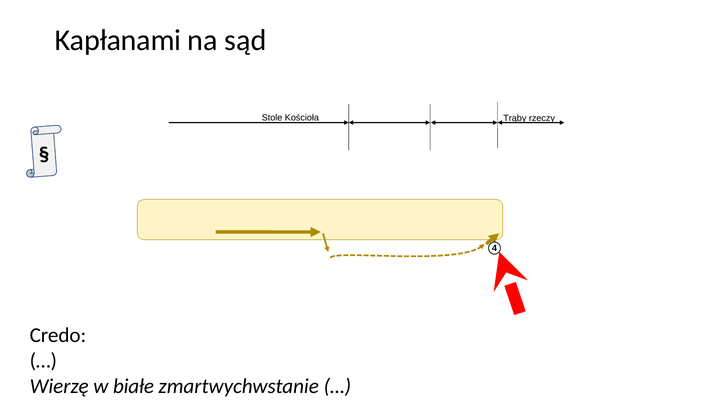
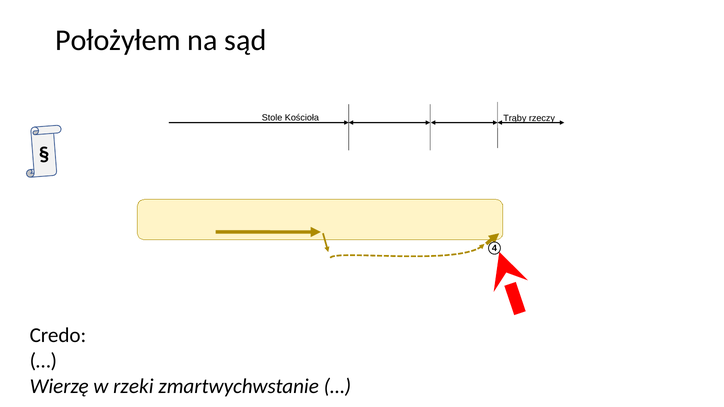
Kapłanami: Kapłanami -> Położyłem
białe: białe -> rzeki
